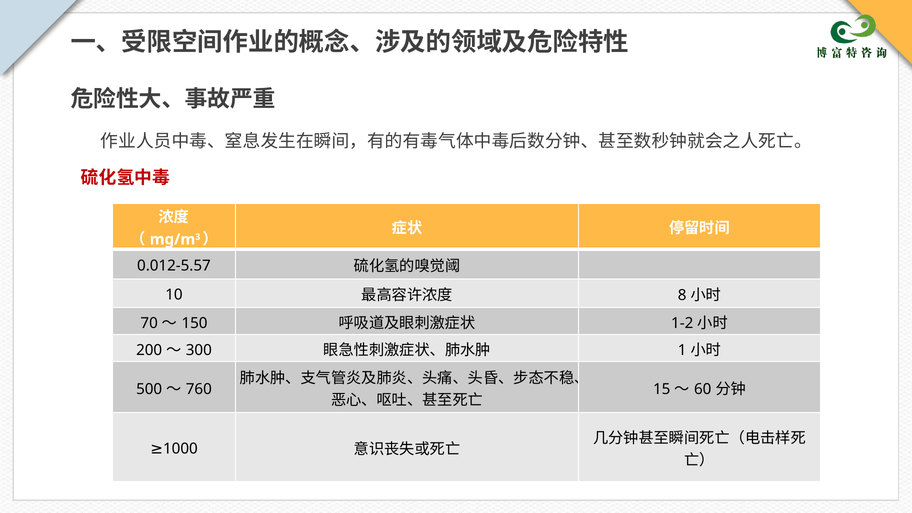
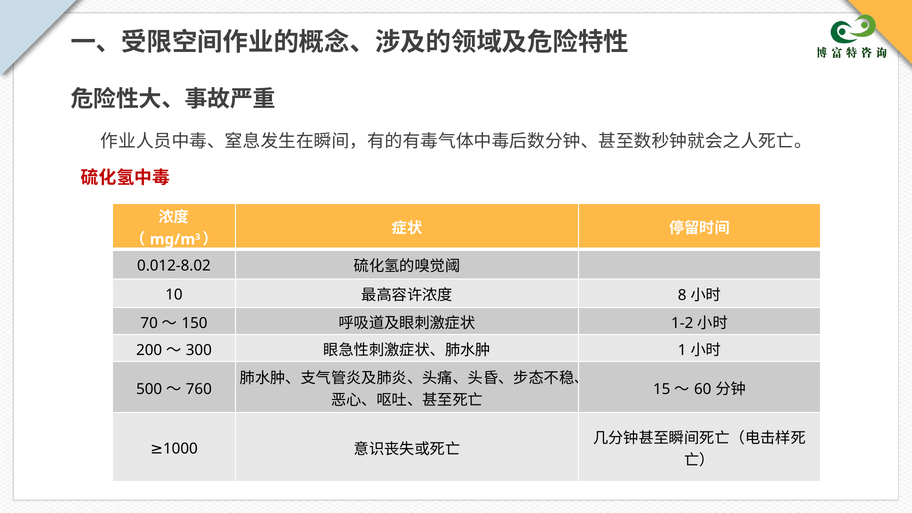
0.012-5.57: 0.012-5.57 -> 0.012-8.02
